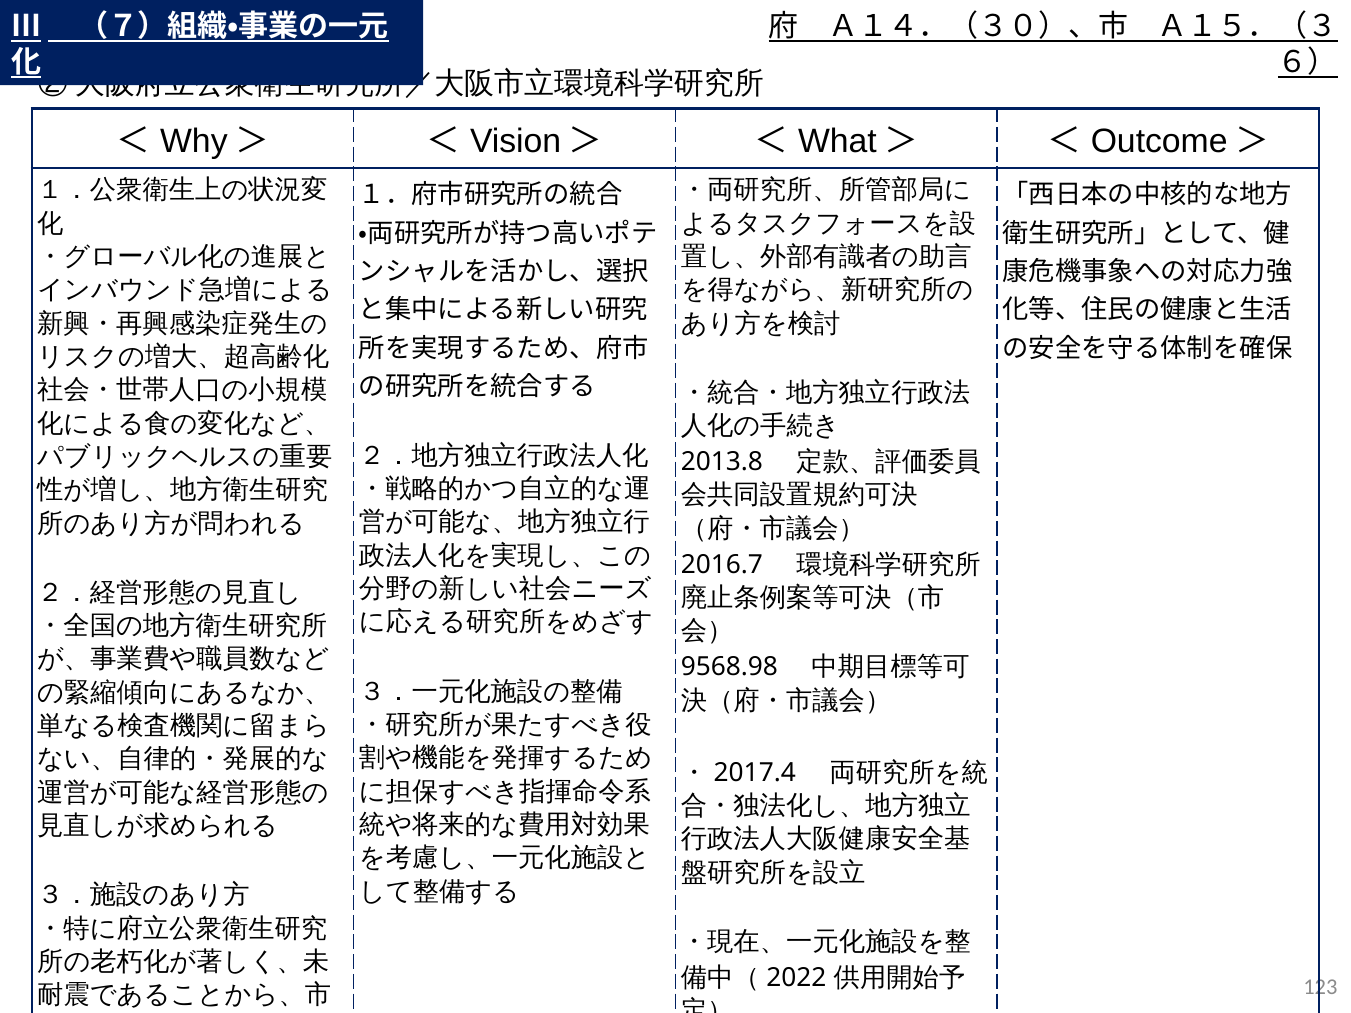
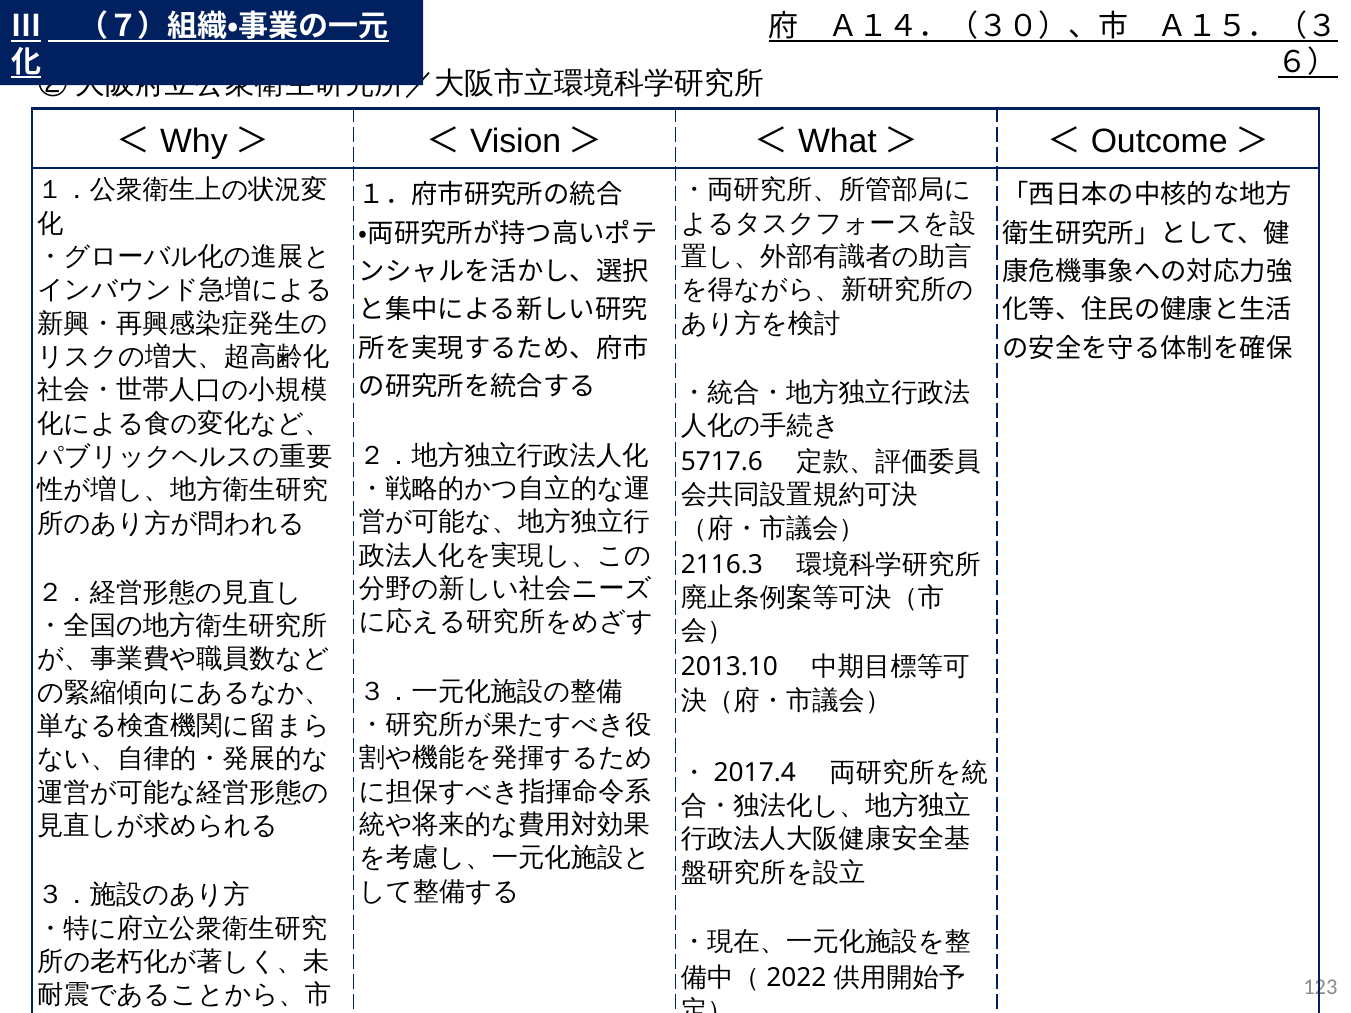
2013.8: 2013.8 -> 5717.6
2016.7: 2016.7 -> 2116.3
9568.98: 9568.98 -> 2013.10
